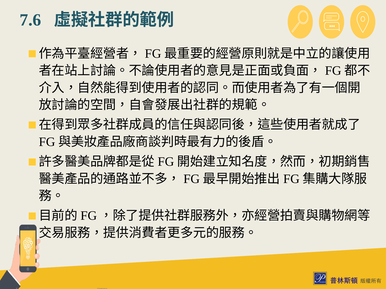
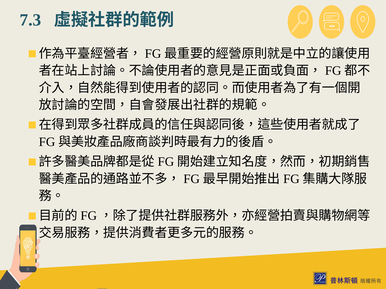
7.6: 7.6 -> 7.3
